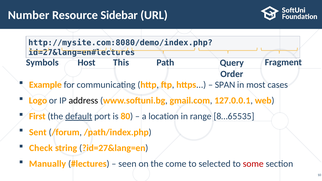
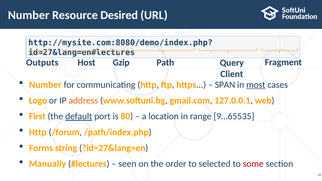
Sidebar: Sidebar -> Desired
Symbols: Symbols -> Outputs
This: This -> Gzip
Order: Order -> Client
Example at (45, 85): Example -> Number
most underline: none -> present
address colour: black -> orange
8…65535: 8…65535 -> 9…65535
Sent at (38, 132): Sent -> Http
Check: Check -> Forms
come: come -> order
